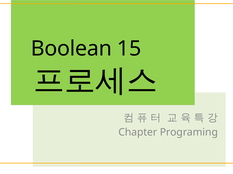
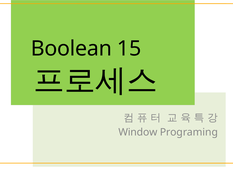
Chapter: Chapter -> Window
